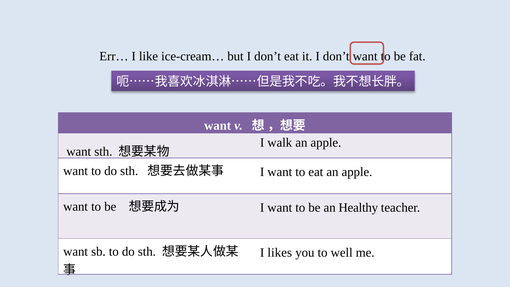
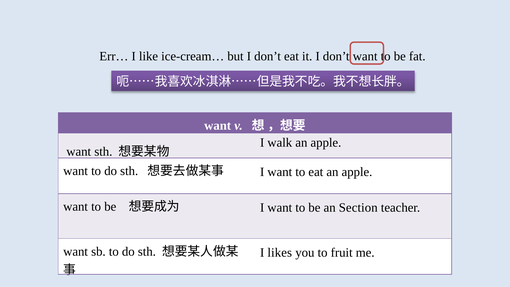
Healthy: Healthy -> Section
well: well -> fruit
